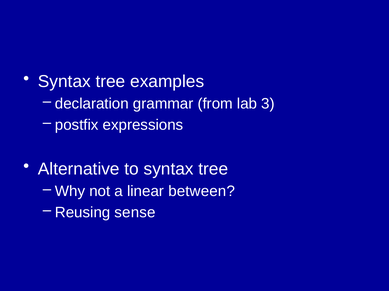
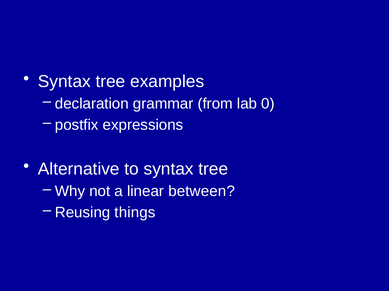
3: 3 -> 0
sense: sense -> things
